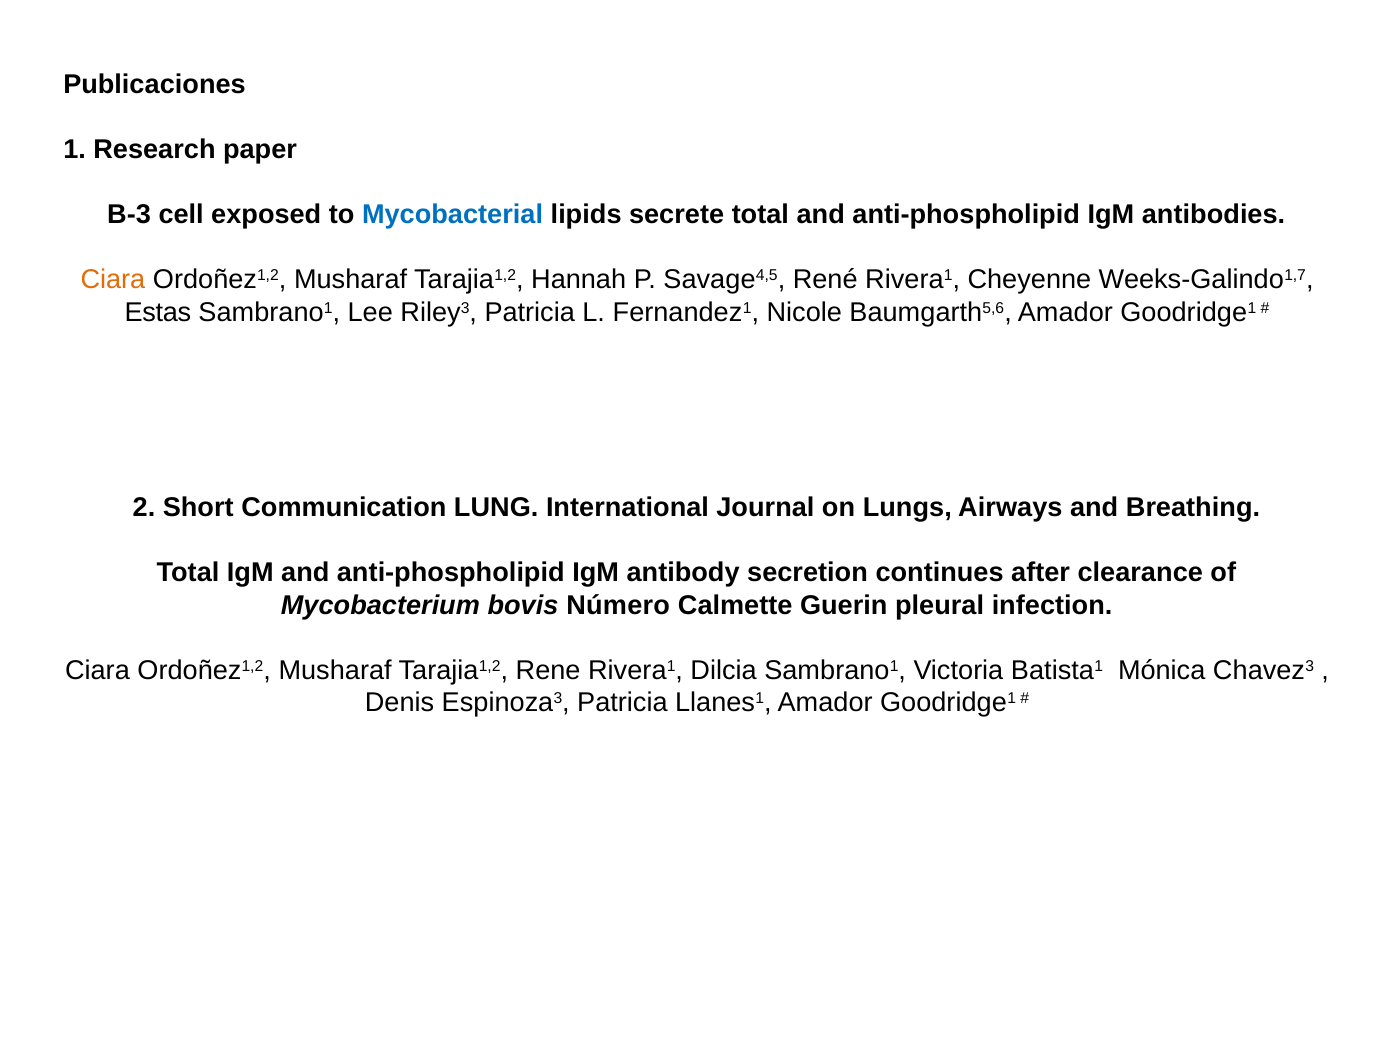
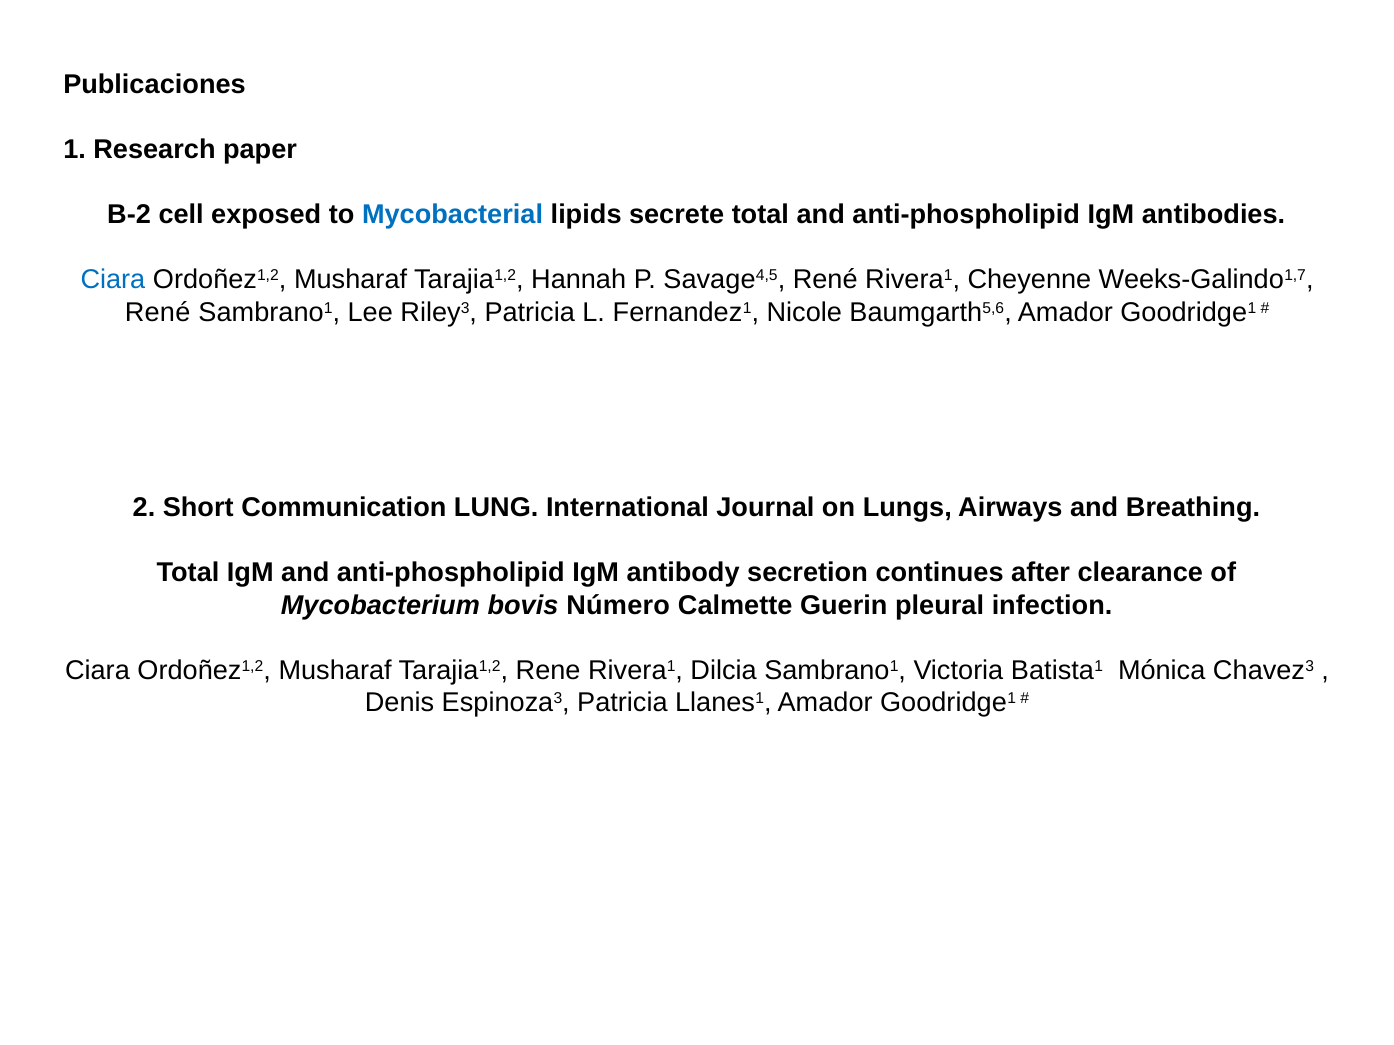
B-3: B-3 -> B-2
Ciara at (113, 280) colour: orange -> blue
Estas at (158, 312): Estas -> René
